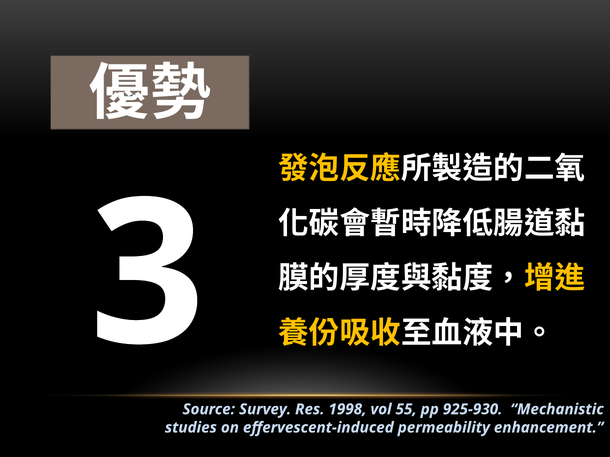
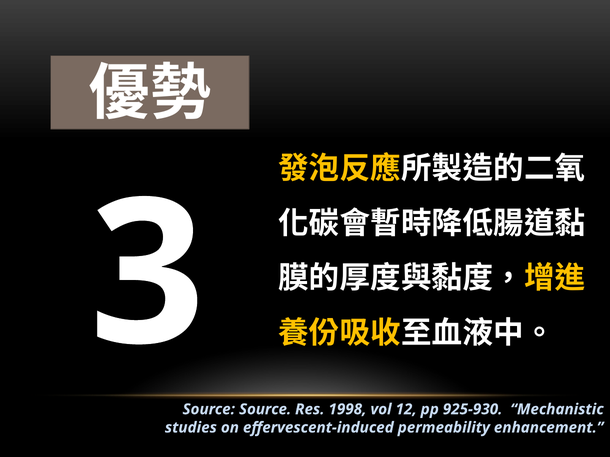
Survey at (265, 410): Survey -> Source
55: 55 -> 12
